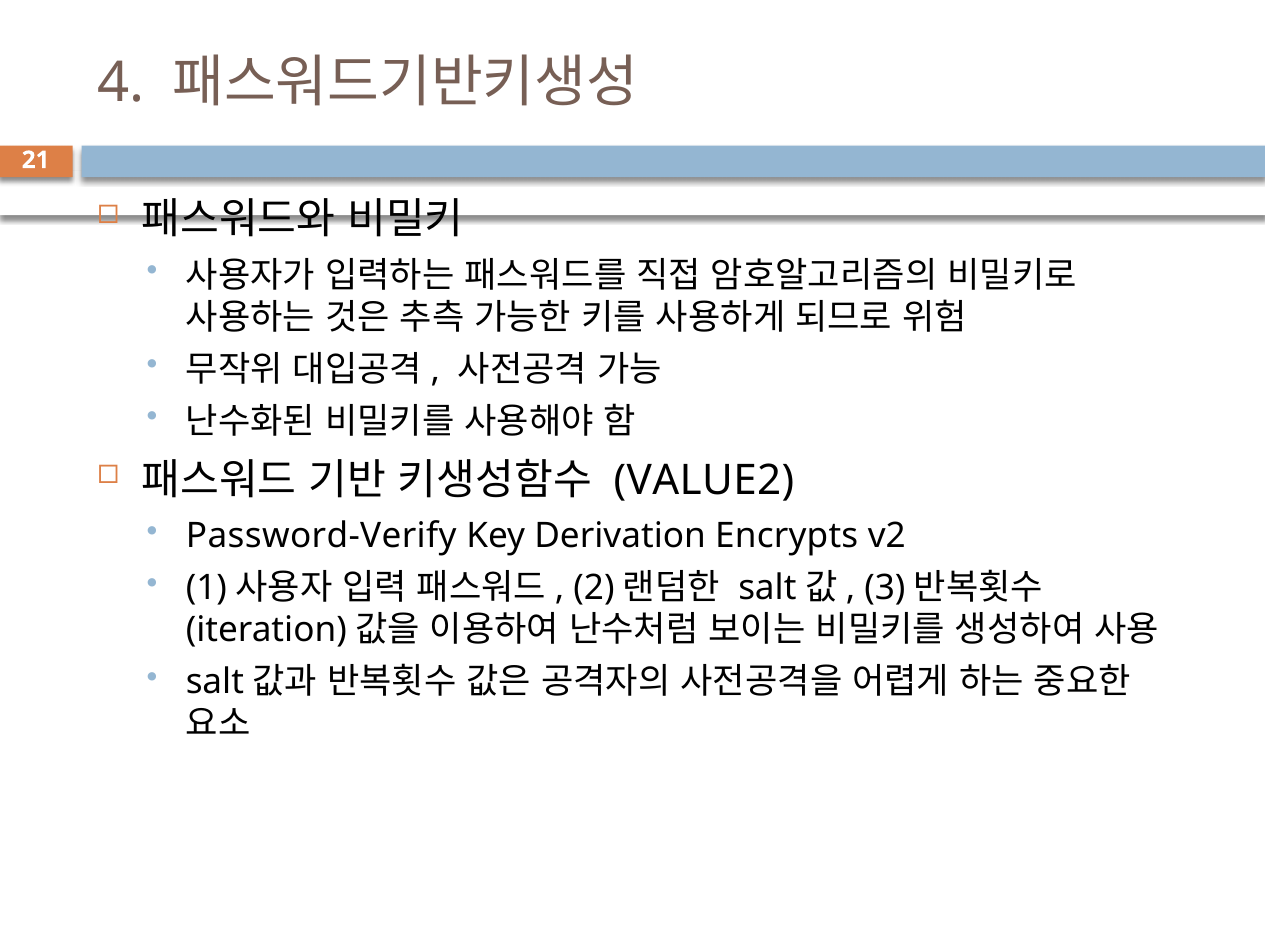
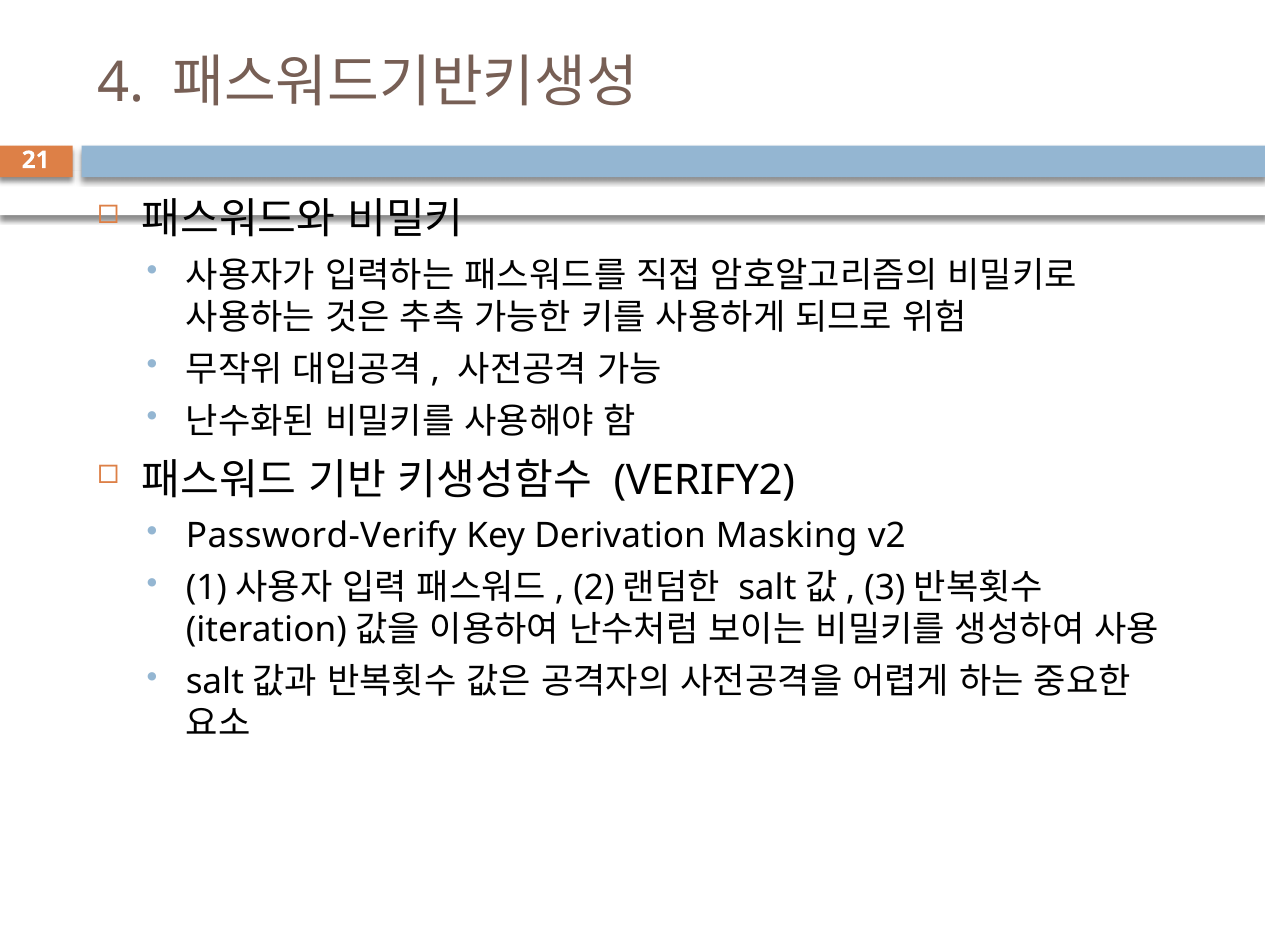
VALUE2: VALUE2 -> VERIFY2
Encrypts: Encrypts -> Masking
